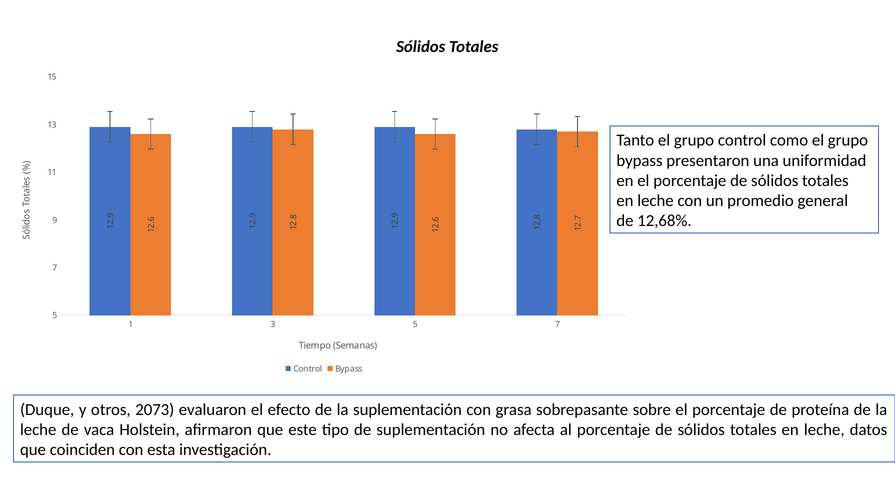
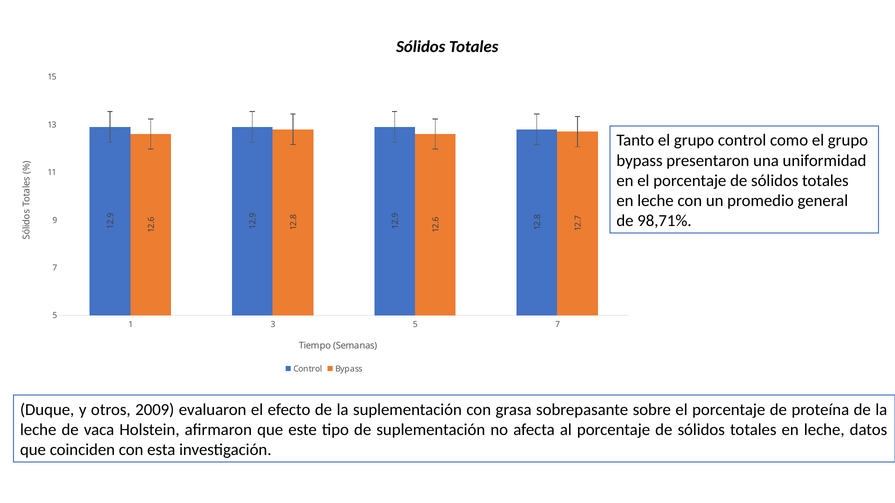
12,68%: 12,68% -> 98,71%
2073: 2073 -> 2009
